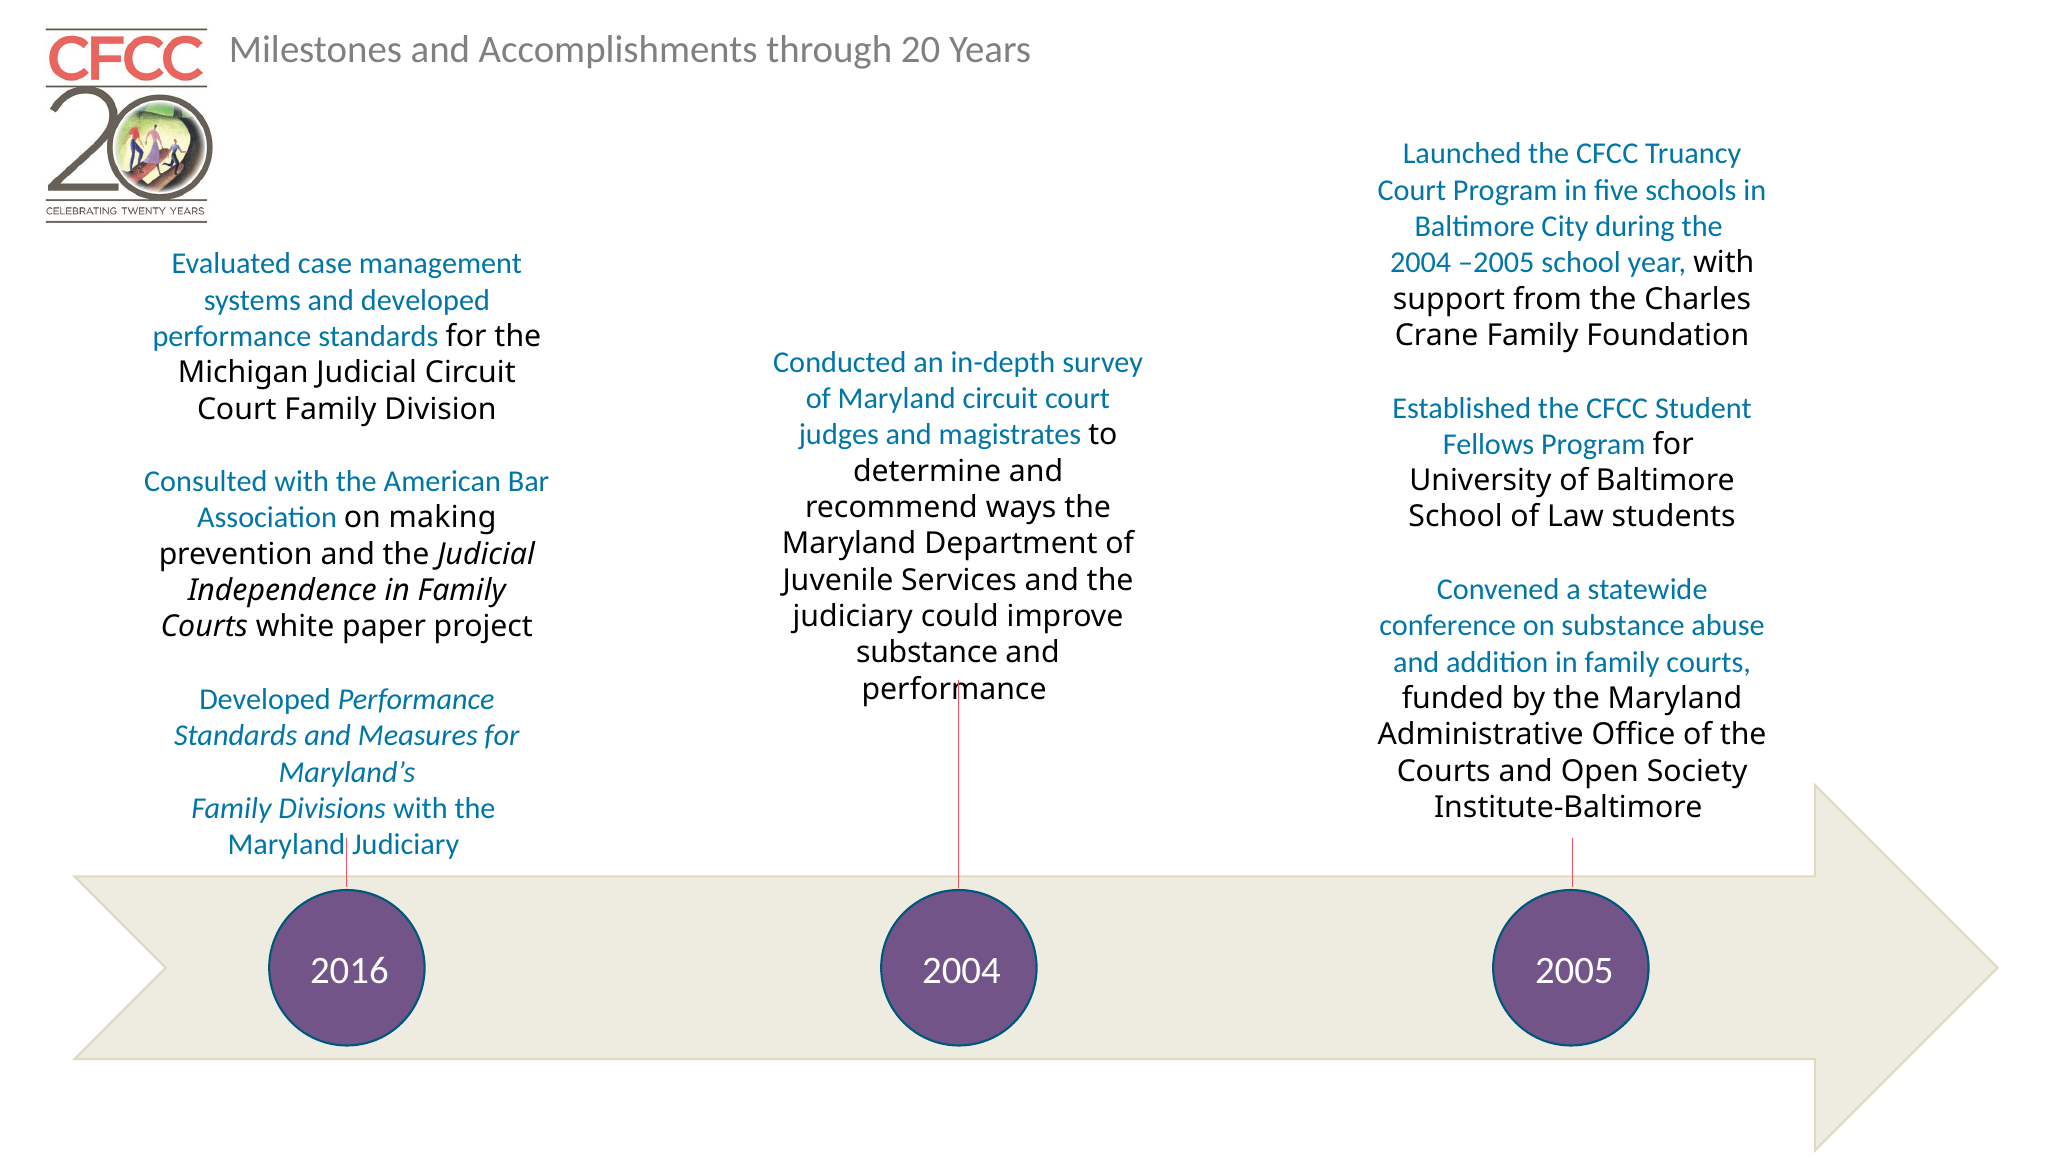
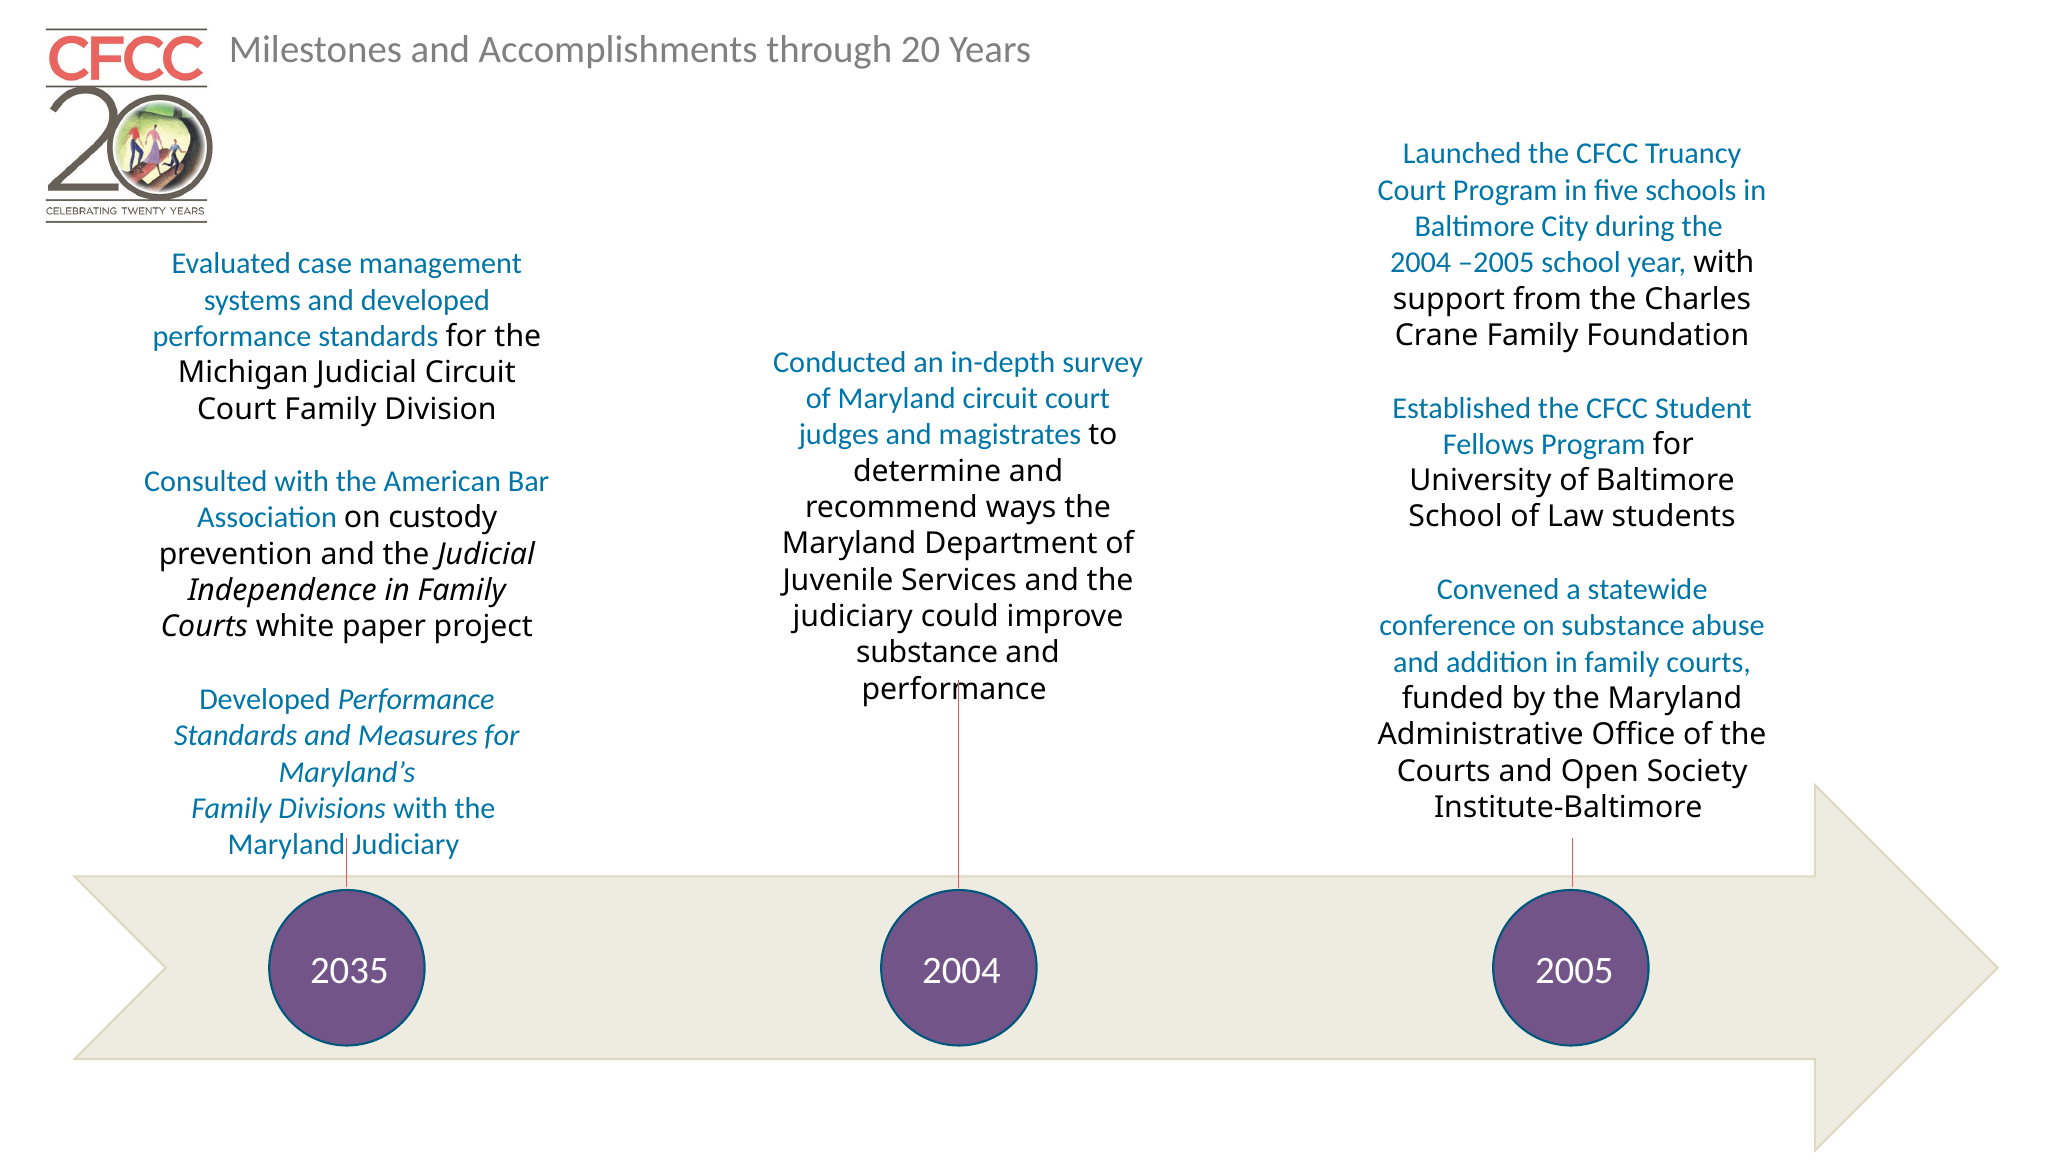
making: making -> custody
2016: 2016 -> 2035
